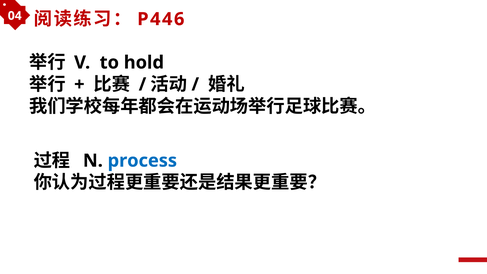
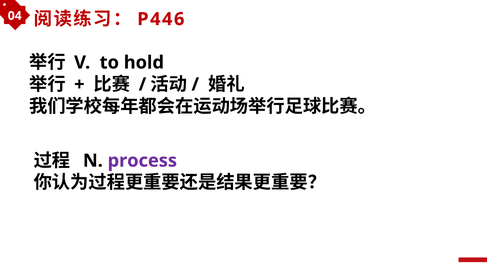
process colour: blue -> purple
